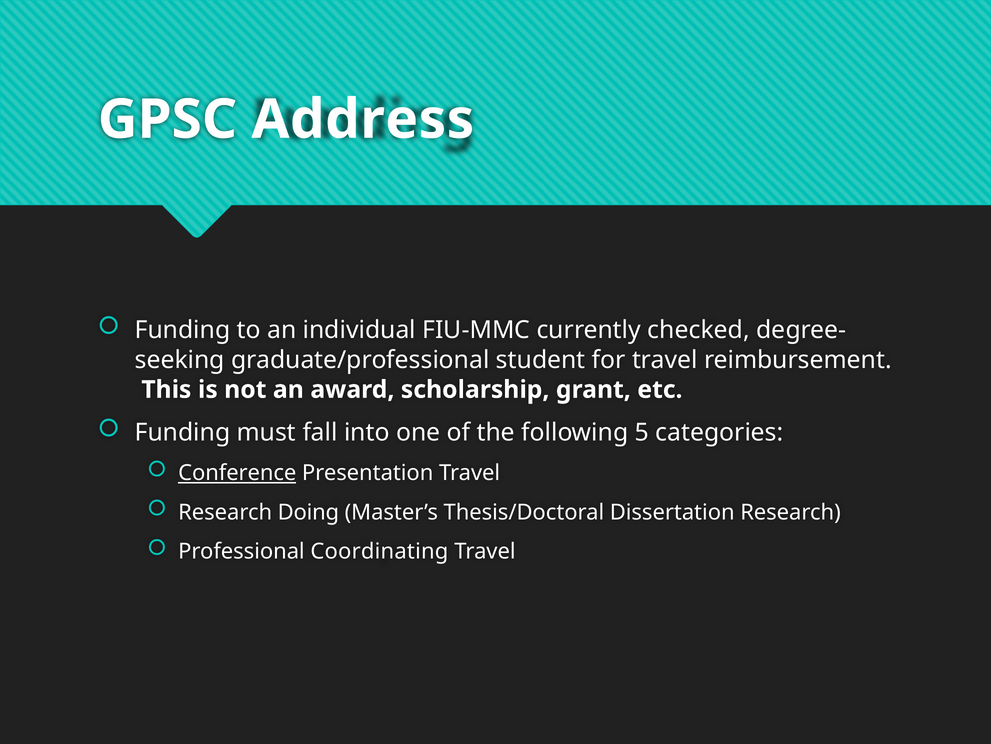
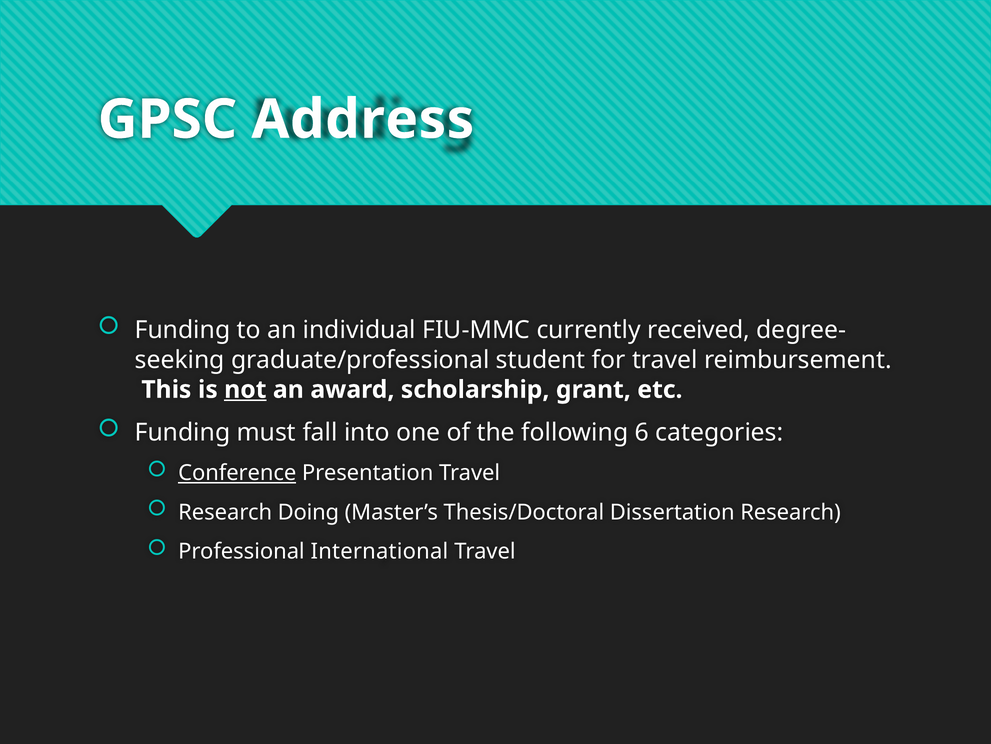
checked: checked -> received
not underline: none -> present
5: 5 -> 6
Coordinating: Coordinating -> International
